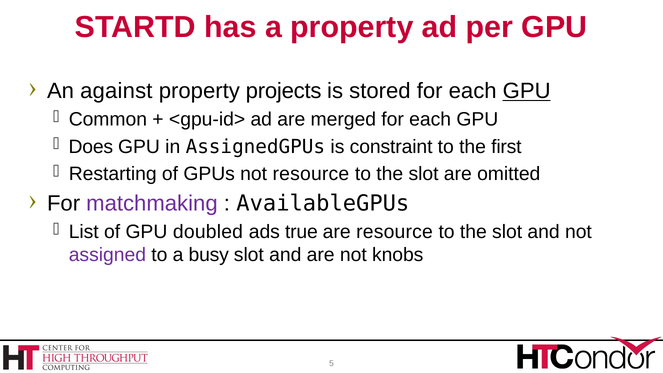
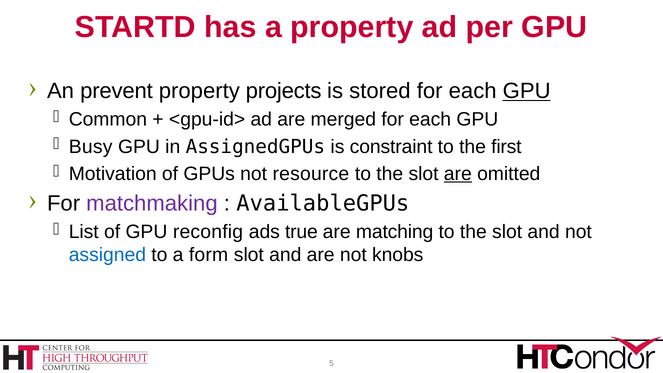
against: against -> prevent
Does: Does -> Busy
Restarting: Restarting -> Motivation
are at (458, 174) underline: none -> present
doubled: doubled -> reconfig
are resource: resource -> matching
assigned colour: purple -> blue
busy: busy -> form
